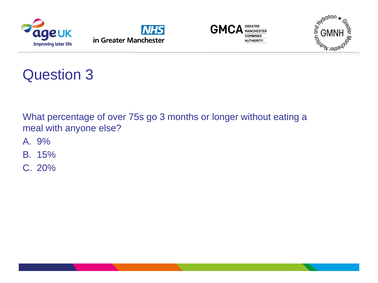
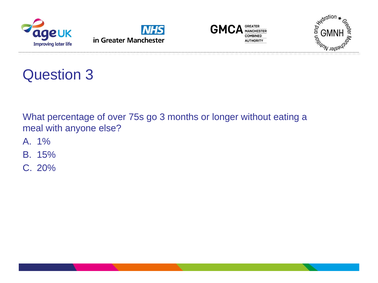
9%: 9% -> 1%
